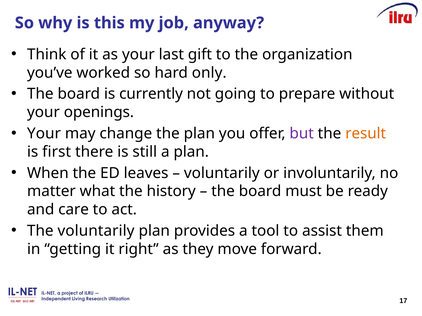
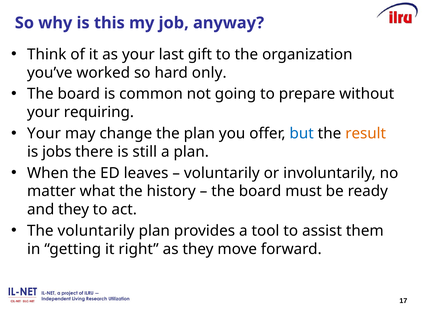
currently: currently -> common
openings: openings -> requiring
but colour: purple -> blue
first: first -> jobs
and care: care -> they
